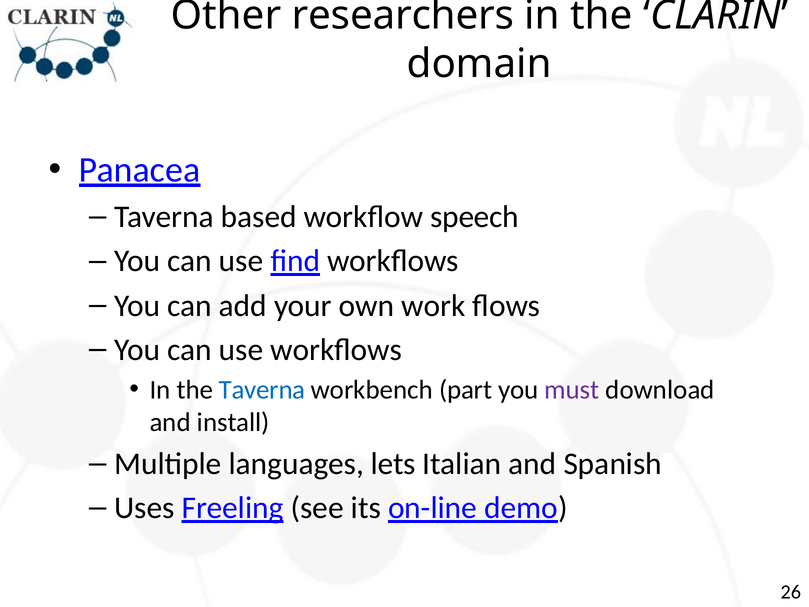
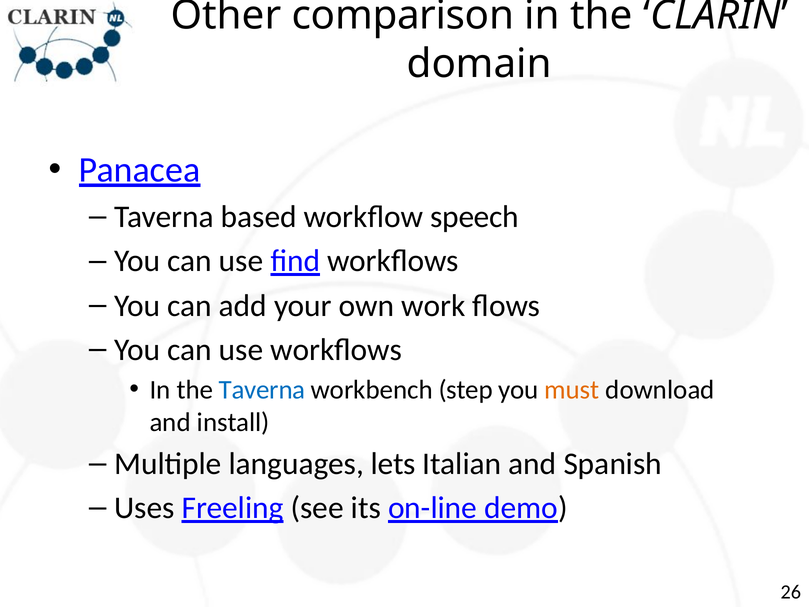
researchers: researchers -> comparison
part: part -> step
must colour: purple -> orange
